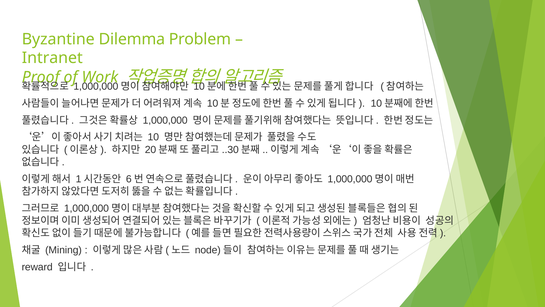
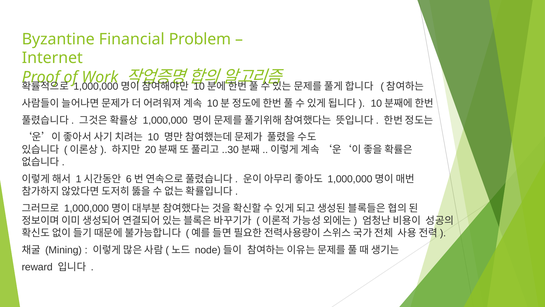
Dilemma: Dilemma -> Financial
Intranet: Intranet -> Internet
